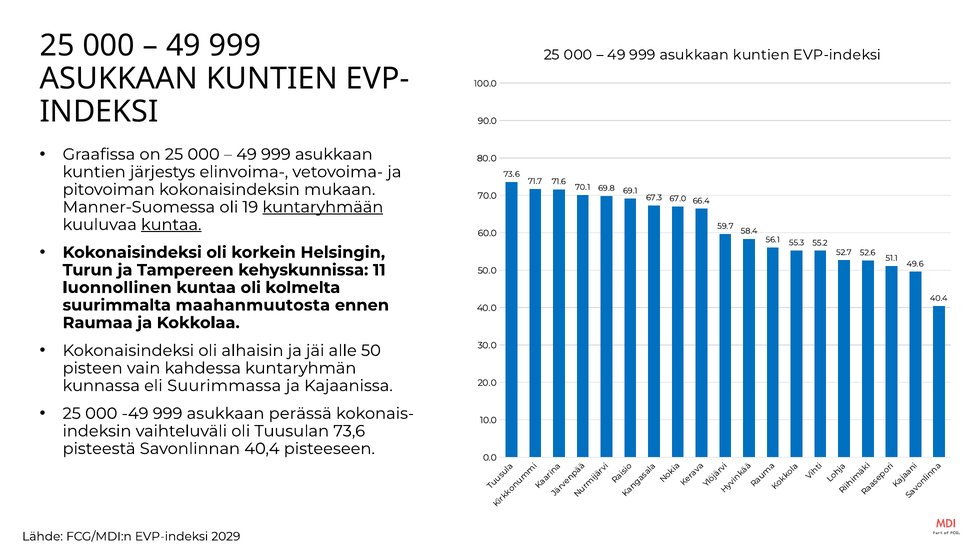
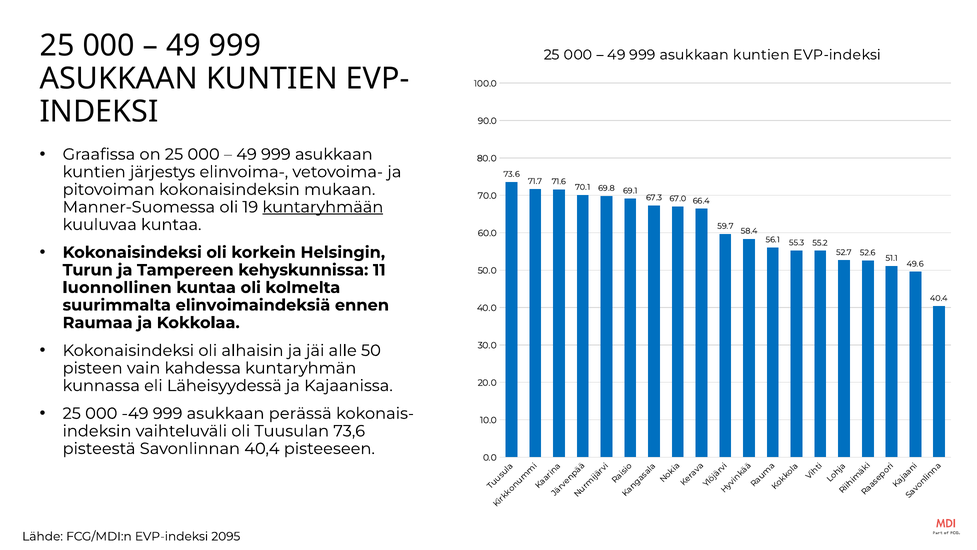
kuntaa at (171, 224) underline: present -> none
maahanmuutosta: maahanmuutosta -> elinvoimaindeksiä
Suurimmassa: Suurimmassa -> Läheisyydessä
2029: 2029 -> 2095
